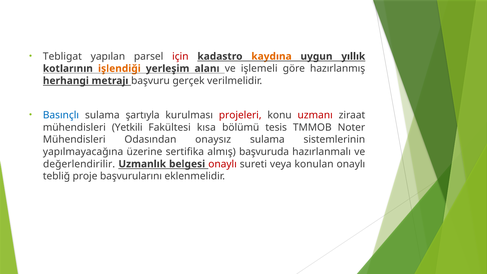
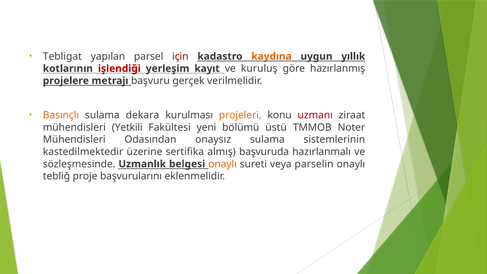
işlendiği colour: orange -> red
alanı: alanı -> kayıt
işlemeli: işlemeli -> kuruluş
herhangi: herhangi -> projelere
Basınçlı colour: blue -> orange
şartıyla: şartıyla -> dekara
projeleri colour: red -> orange
kısa: kısa -> yeni
tesis: tesis -> üstü
yapılmayacağına: yapılmayacağına -> kastedilmektedir
değerlendirilir: değerlendirilir -> sözleşmesinde
onaylı at (223, 164) colour: red -> orange
konulan: konulan -> parselin
